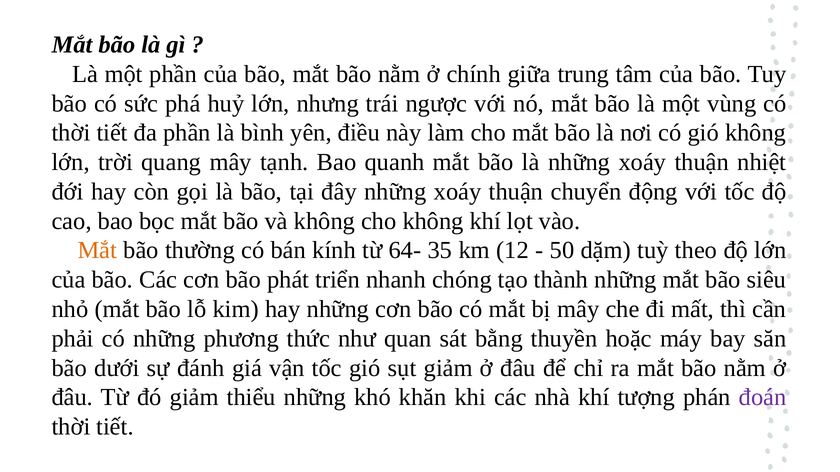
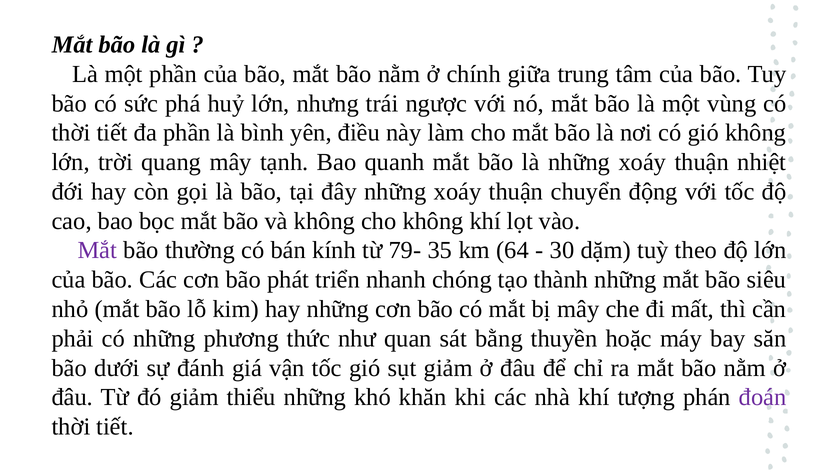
Mắt at (97, 251) colour: orange -> purple
64-: 64- -> 79-
12: 12 -> 64
50: 50 -> 30
